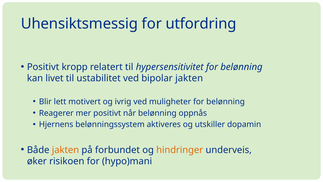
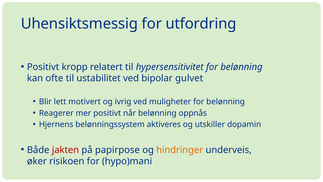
livet: livet -> ofte
bipolar jakten: jakten -> gulvet
jakten at (65, 150) colour: orange -> red
forbundet: forbundet -> papirpose
